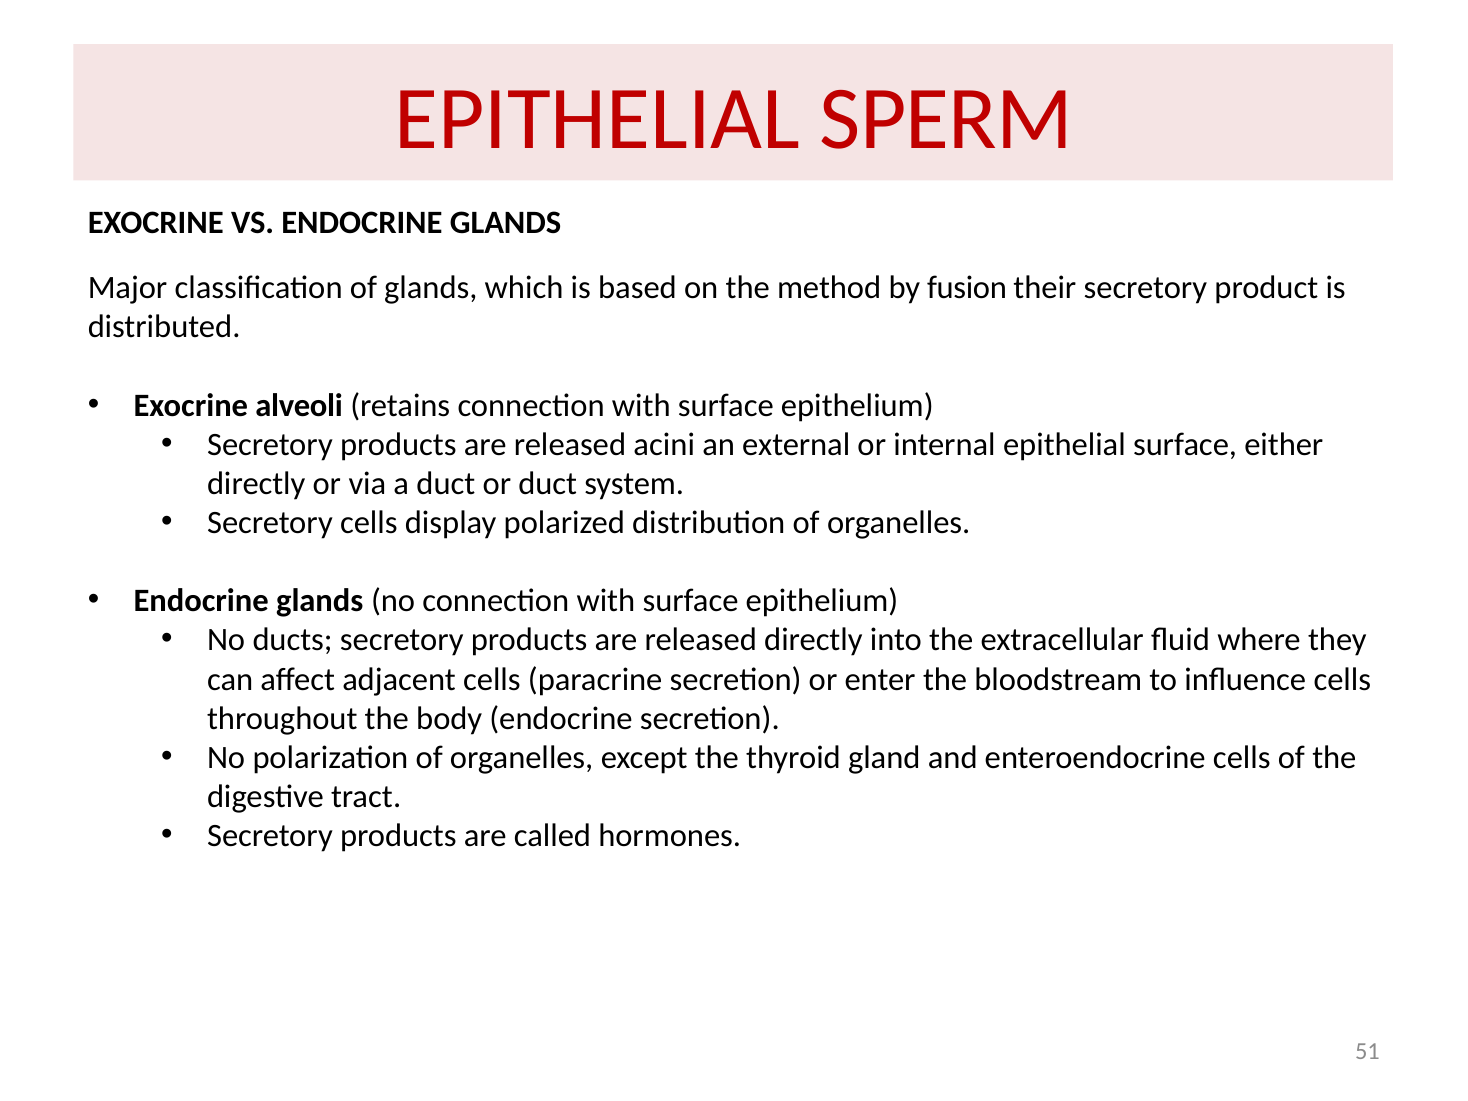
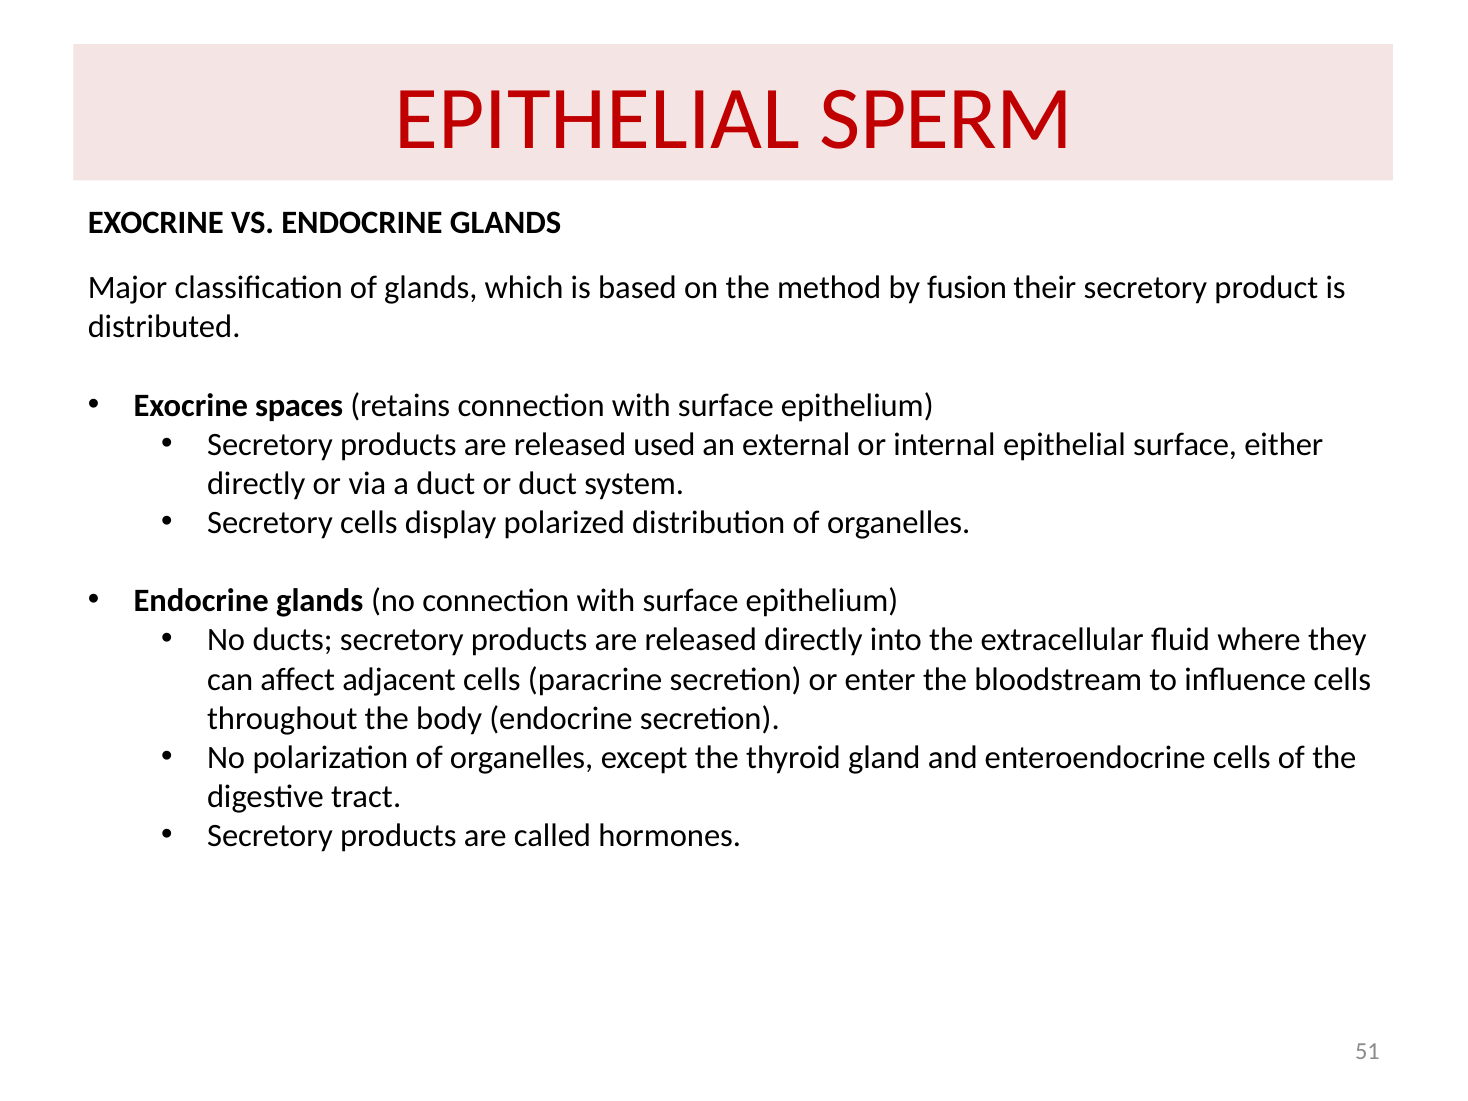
alveoli: alveoli -> spaces
acini: acini -> used
